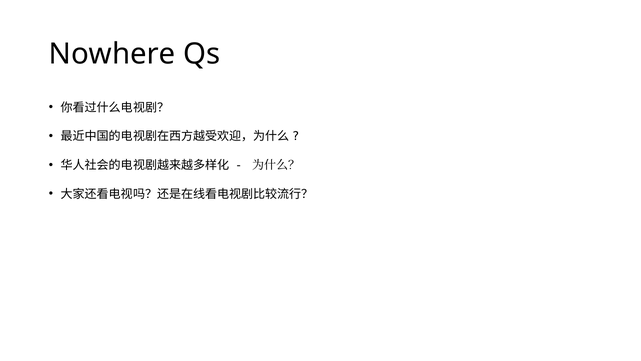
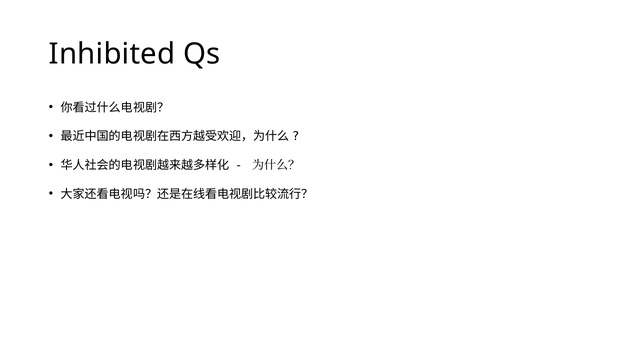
Nowhere: Nowhere -> Inhibited
